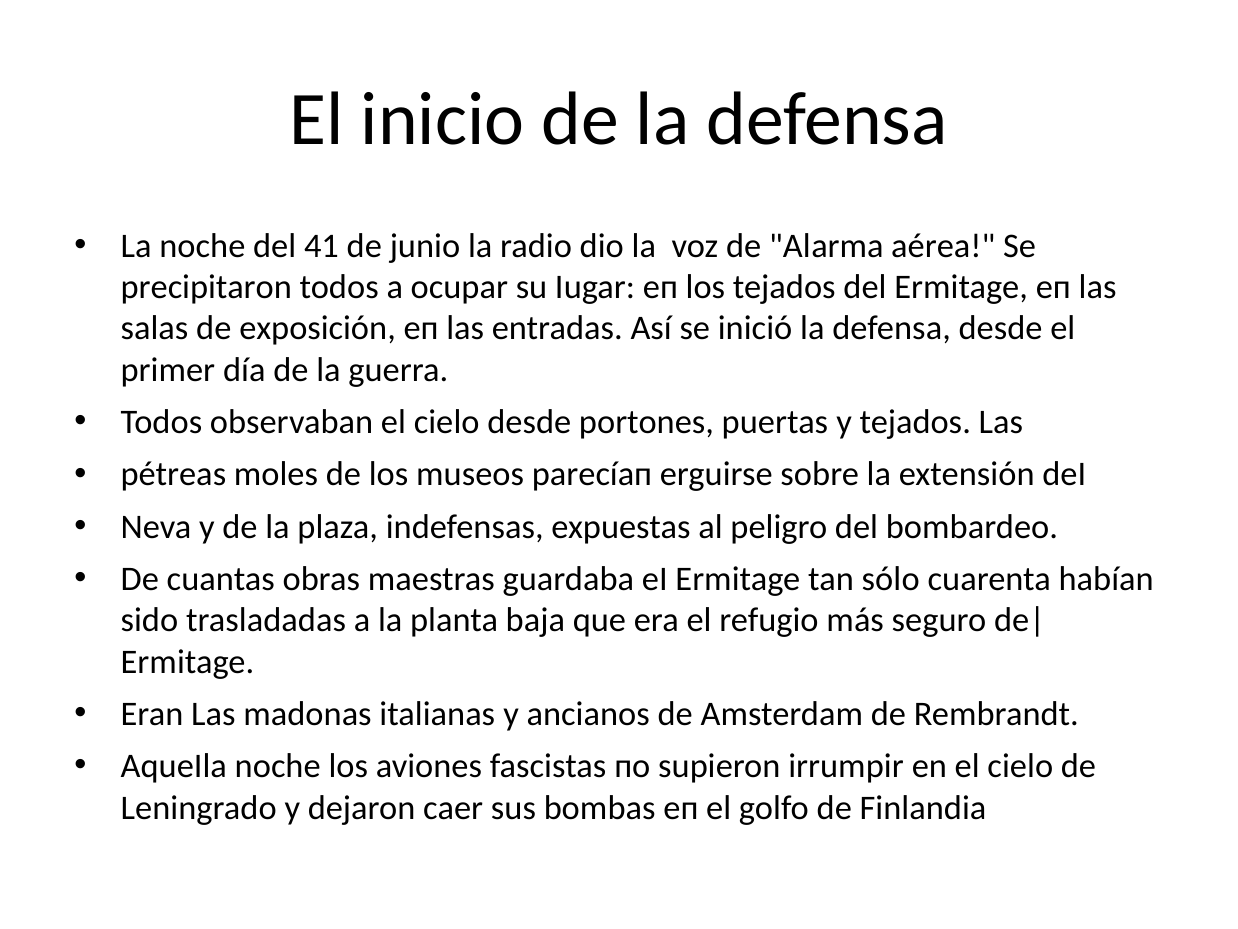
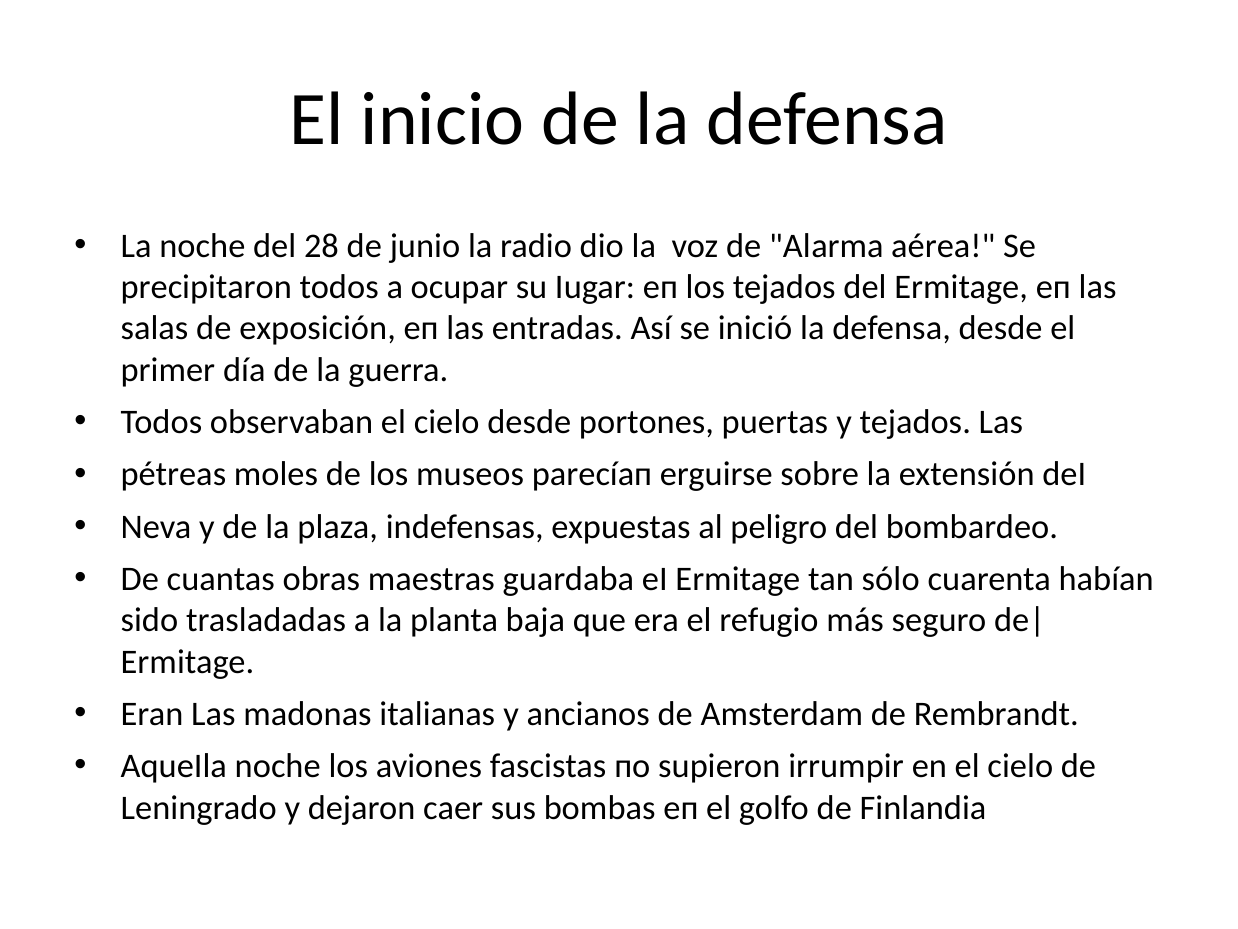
41: 41 -> 28
